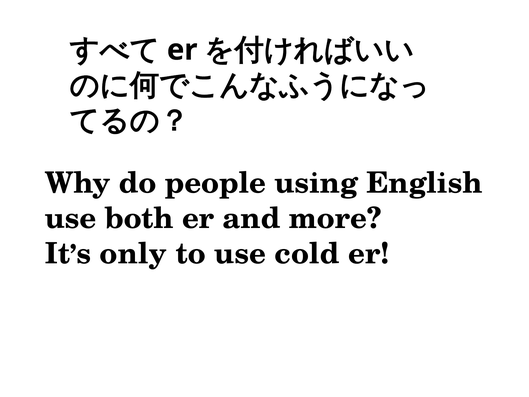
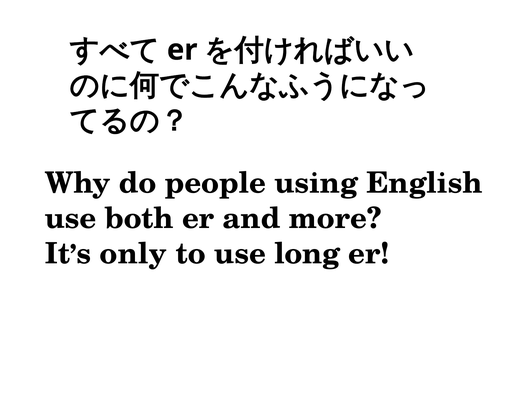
cold: cold -> long
